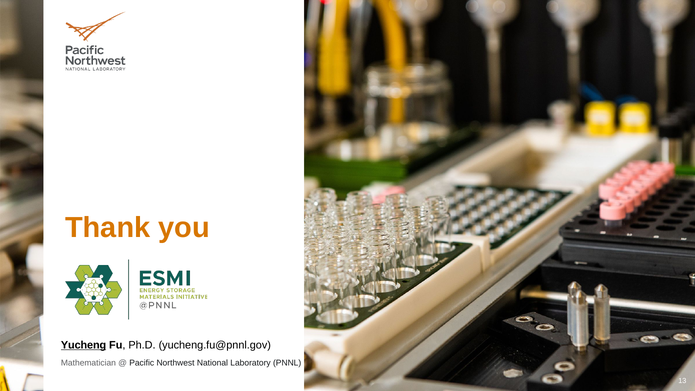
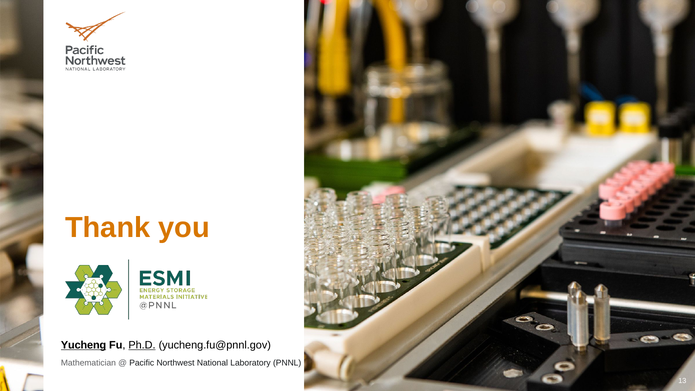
Ph.D underline: none -> present
